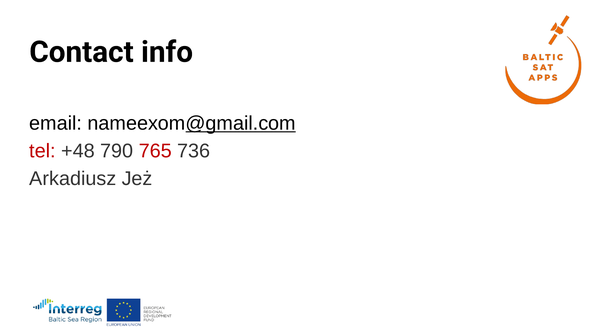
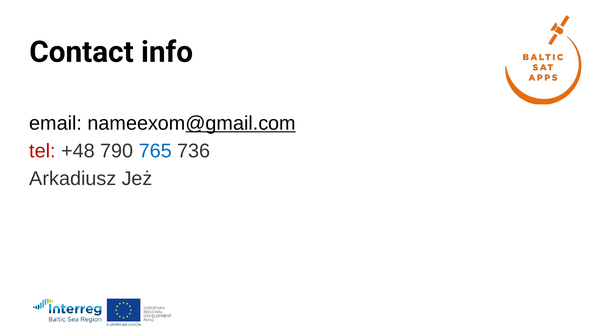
765 colour: red -> blue
